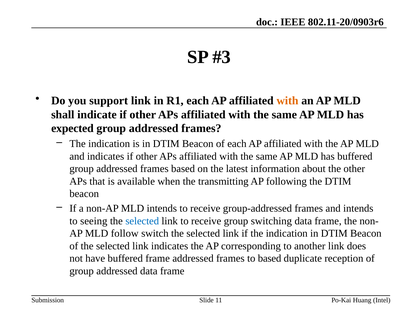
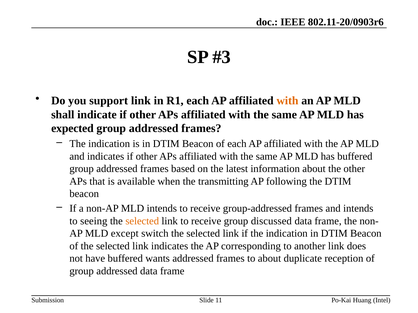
selected at (142, 221) colour: blue -> orange
switching: switching -> discussed
follow: follow -> except
buffered frame: frame -> wants
to based: based -> about
